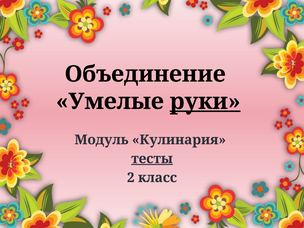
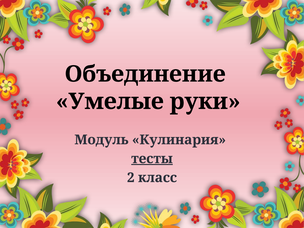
руки underline: present -> none
